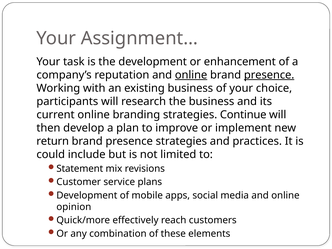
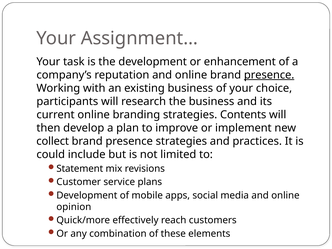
online at (191, 75) underline: present -> none
Continue: Continue -> Contents
return: return -> collect
